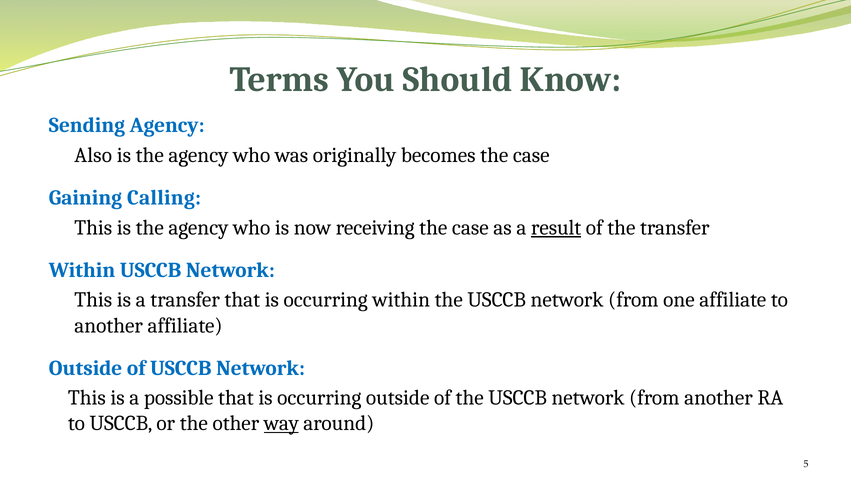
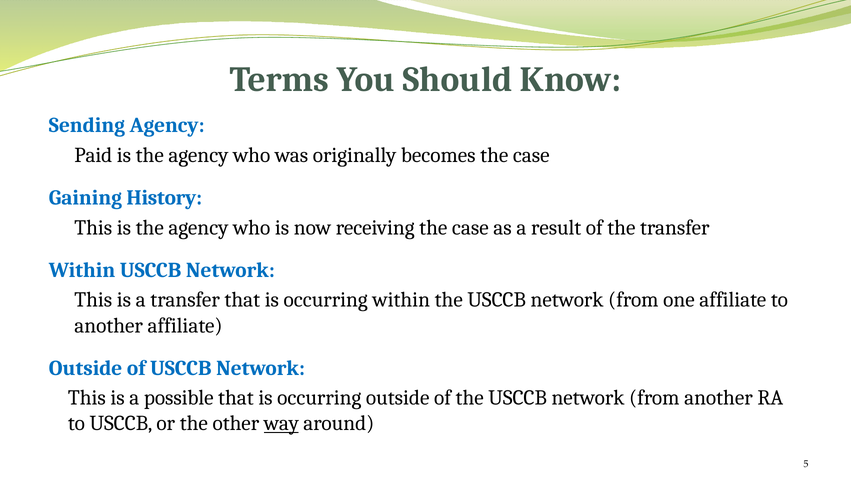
Also: Also -> Paid
Calling: Calling -> History
result underline: present -> none
